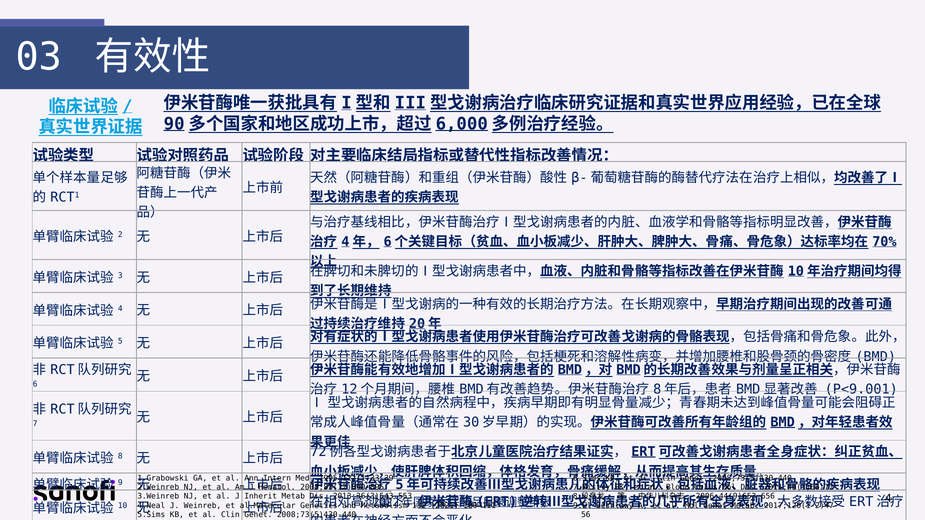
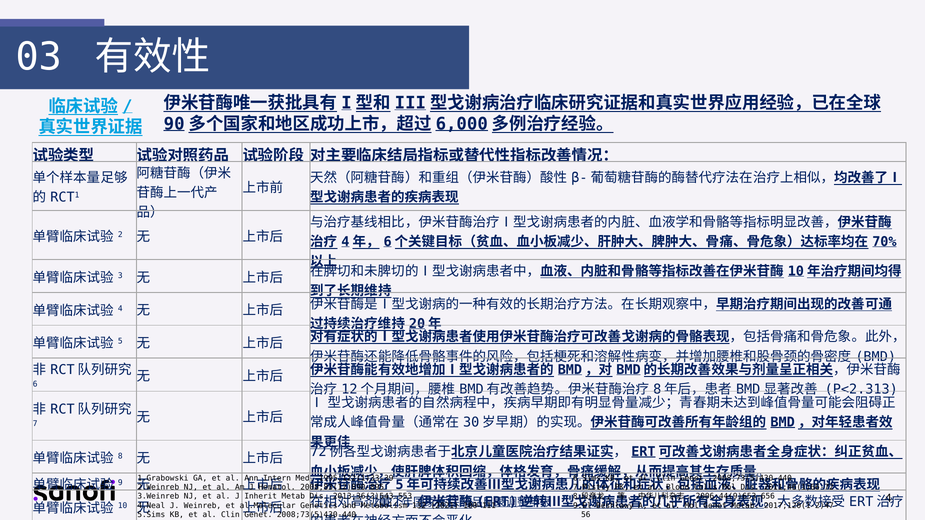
P<9.001: P<9.001 -> P<2.313
